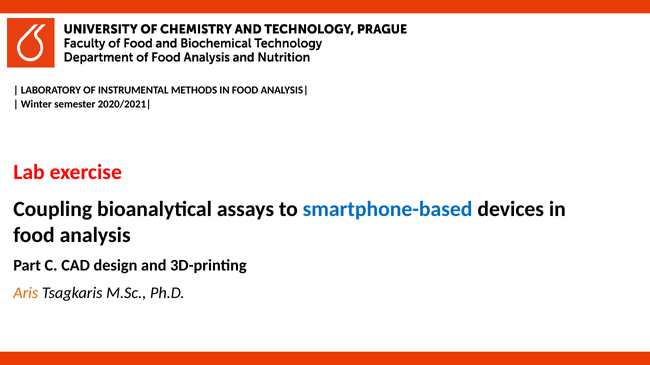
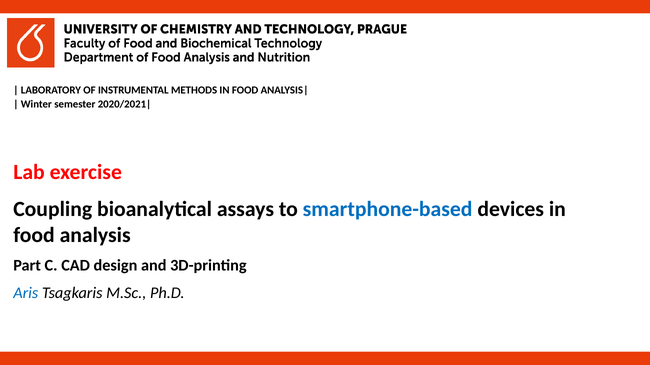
Aris colour: orange -> blue
